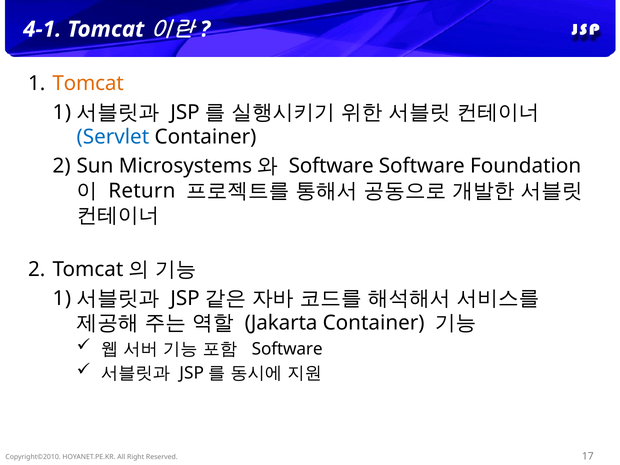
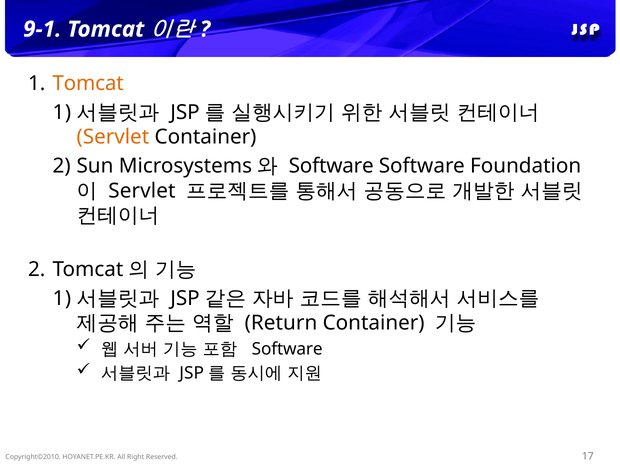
4-1: 4-1 -> 9-1
Servlet at (113, 137) colour: blue -> orange
Return at (142, 191): Return -> Servlet
Jakarta: Jakarta -> Return
